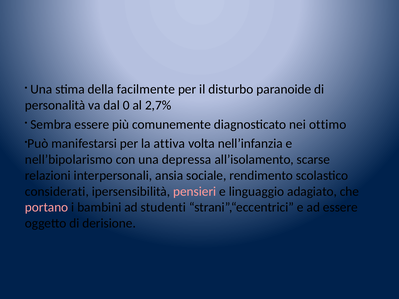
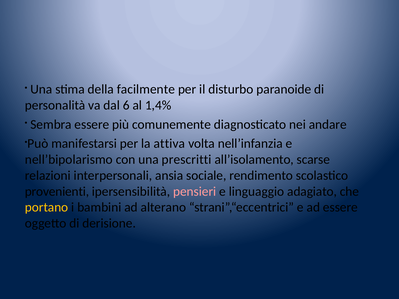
0: 0 -> 6
2,7%: 2,7% -> 1,4%
ottimo: ottimo -> andare
depressa: depressa -> prescritti
considerati: considerati -> provenienti
portano colour: pink -> yellow
studenti: studenti -> alterano
